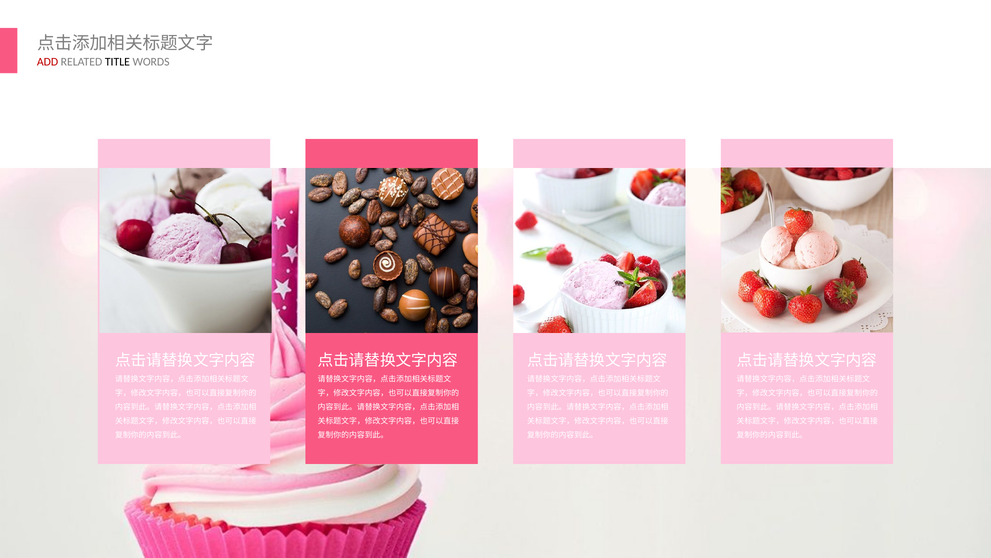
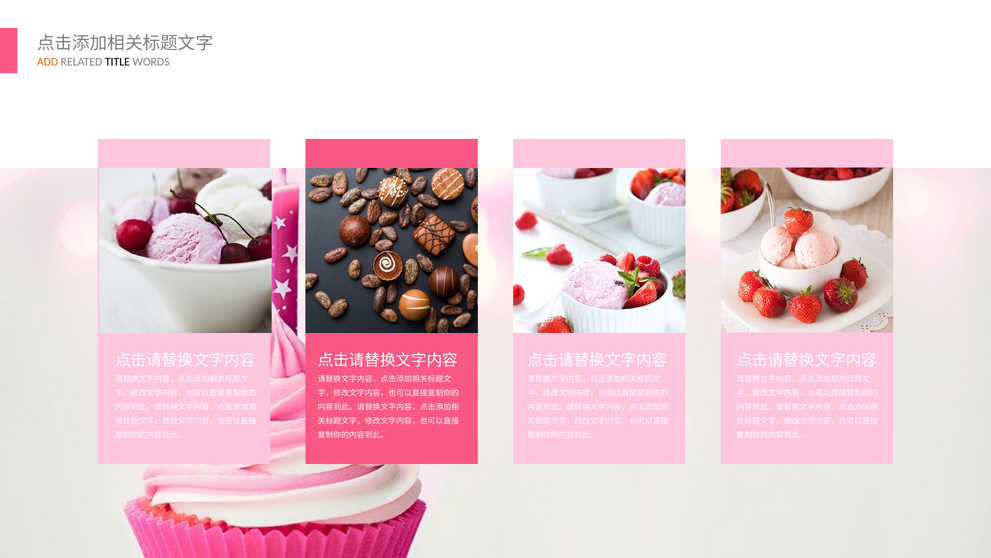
ADD colour: red -> orange
